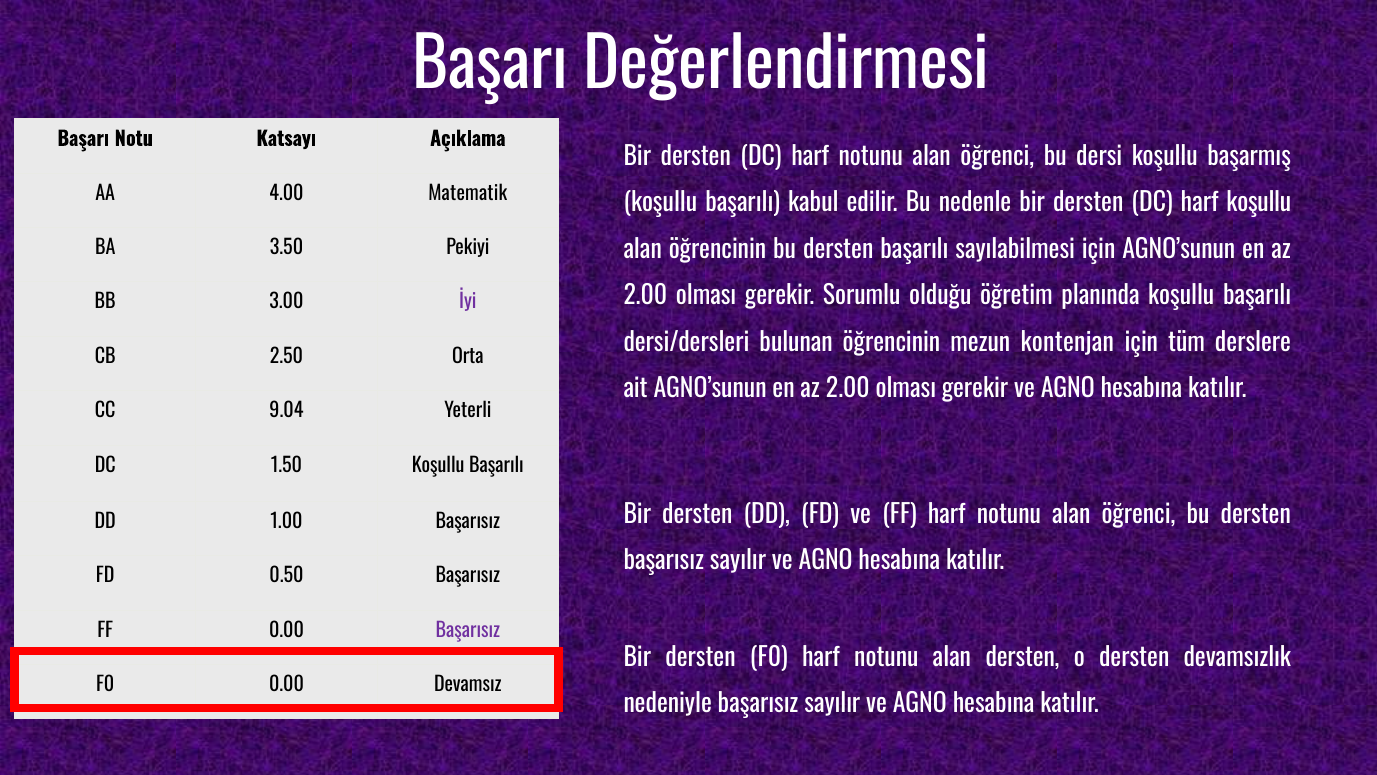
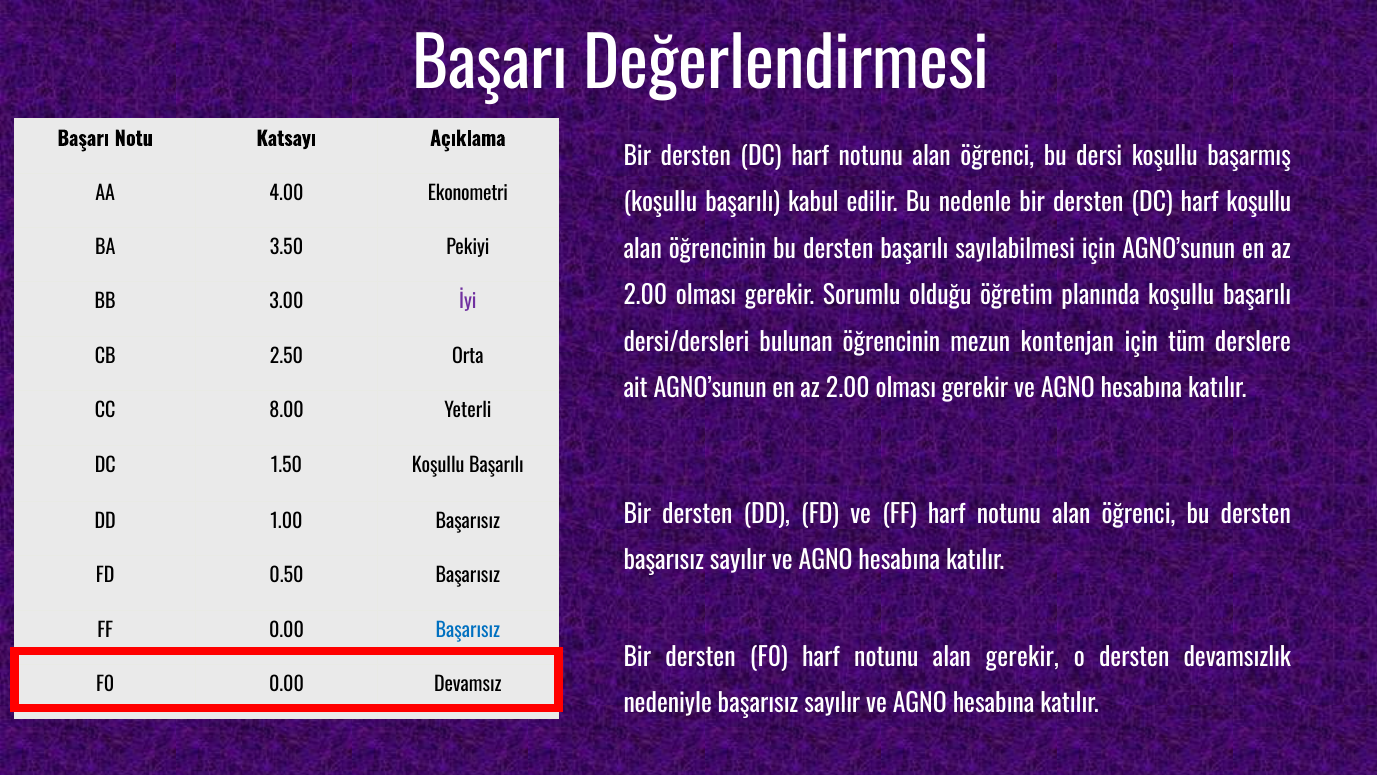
Matematik: Matematik -> Ekonometri
9.04: 9.04 -> 8.00
Başarısız at (468, 630) colour: purple -> blue
alan dersten: dersten -> gerekir
